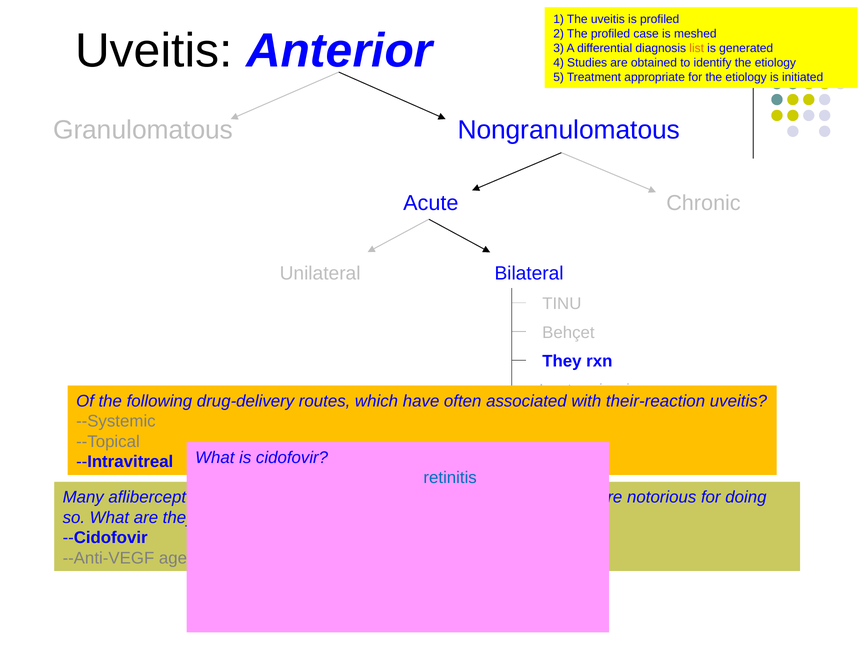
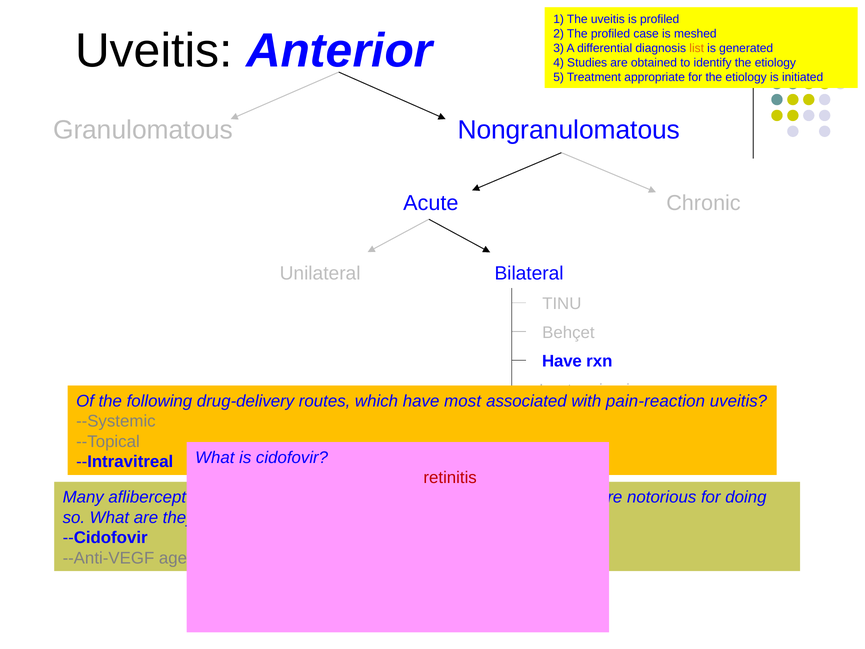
They at (562, 361): They -> Have
often: often -> most
their-reaction: their-reaction -> pain-reaction
retinitis colour: blue -> red
